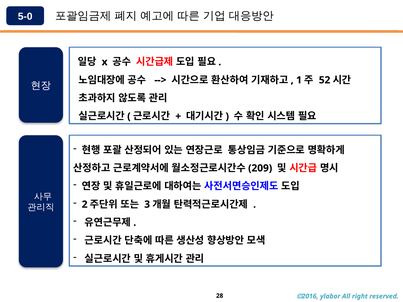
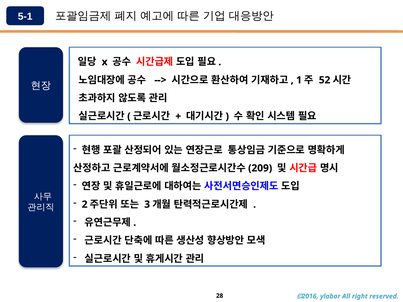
5-0: 5-0 -> 5-1
